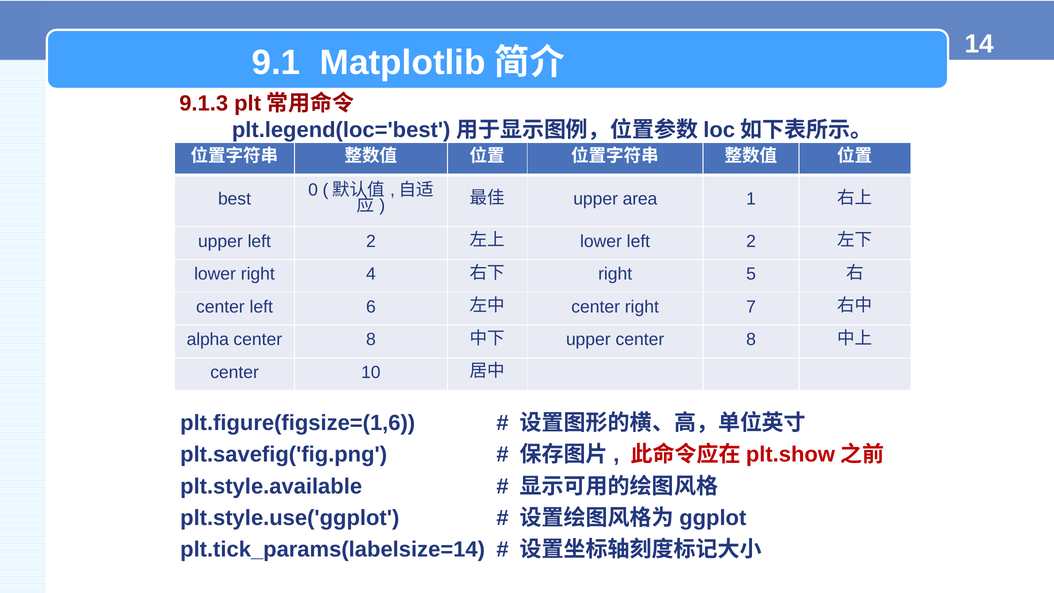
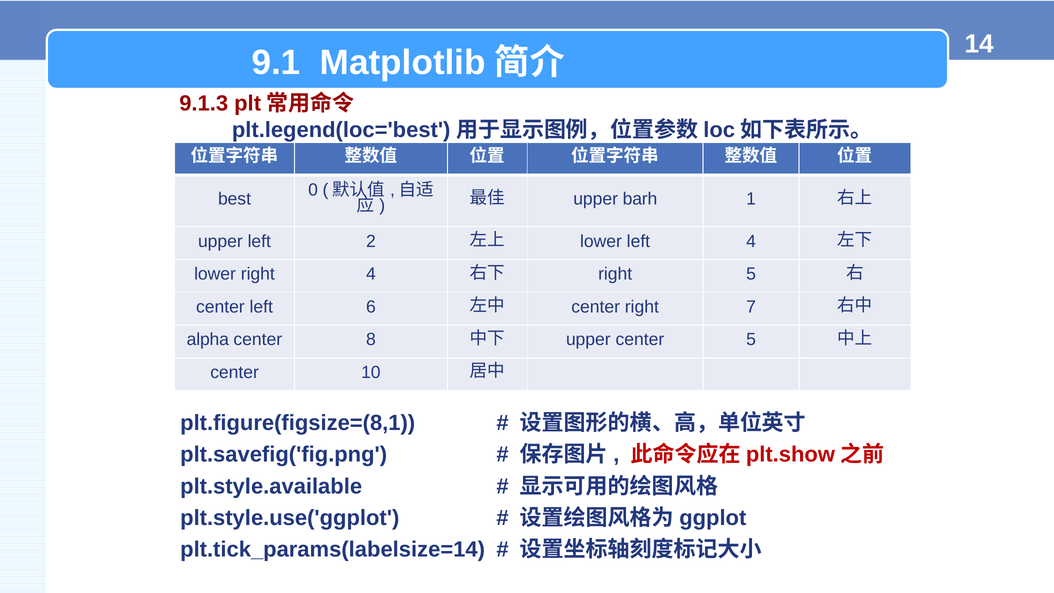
area: area -> barh
lower left 2: 2 -> 4
upper center 8: 8 -> 5
plt.figure(figsize=(1,6: plt.figure(figsize=(1,6 -> plt.figure(figsize=(8,1
